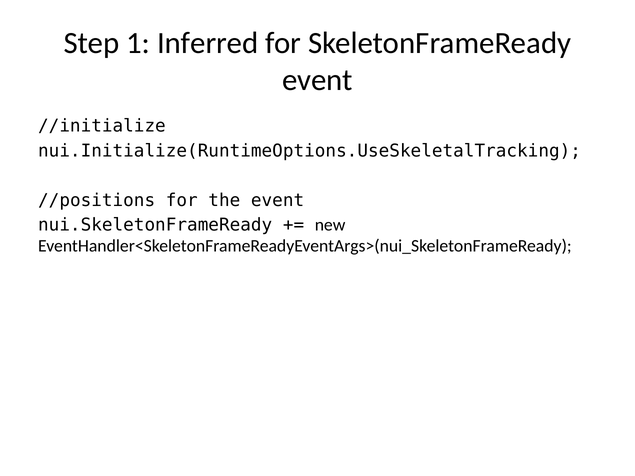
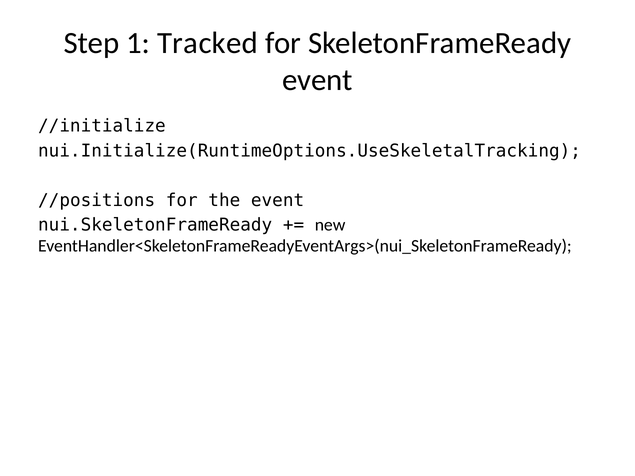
Inferred: Inferred -> Tracked
